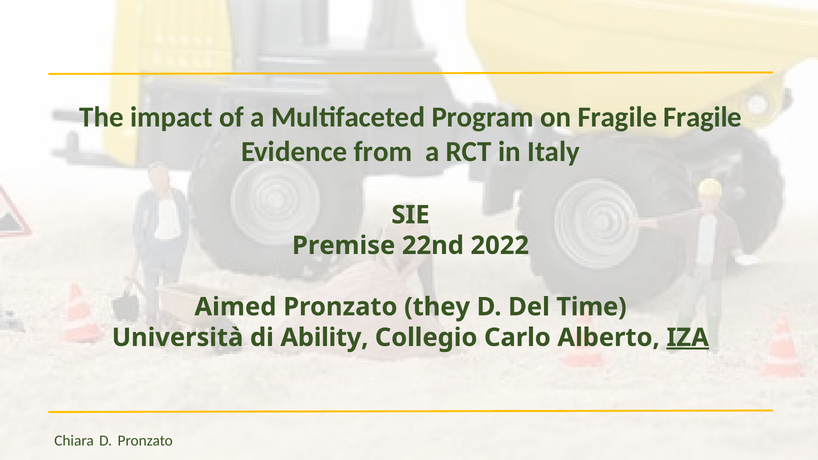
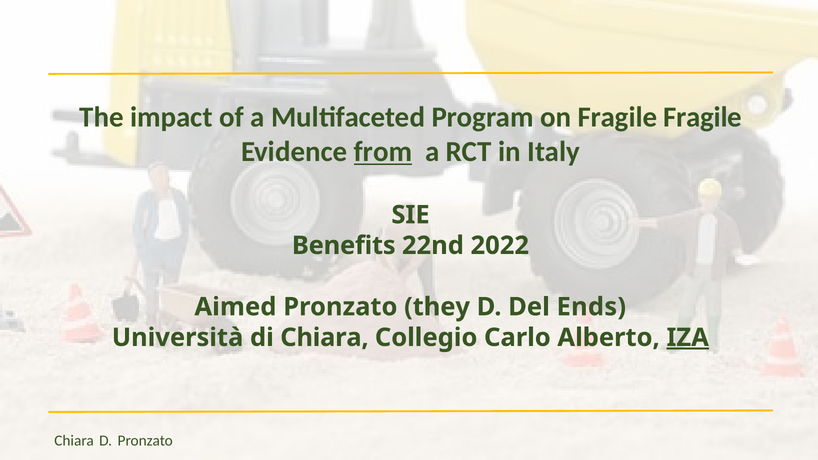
from underline: none -> present
Premise: Premise -> Benefits
Time: Time -> Ends
di Ability: Ability -> Chiara
